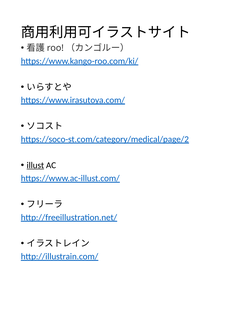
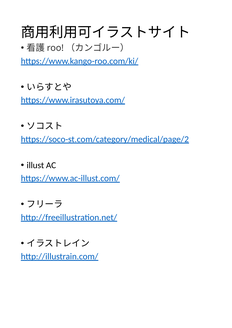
illust underline: present -> none
